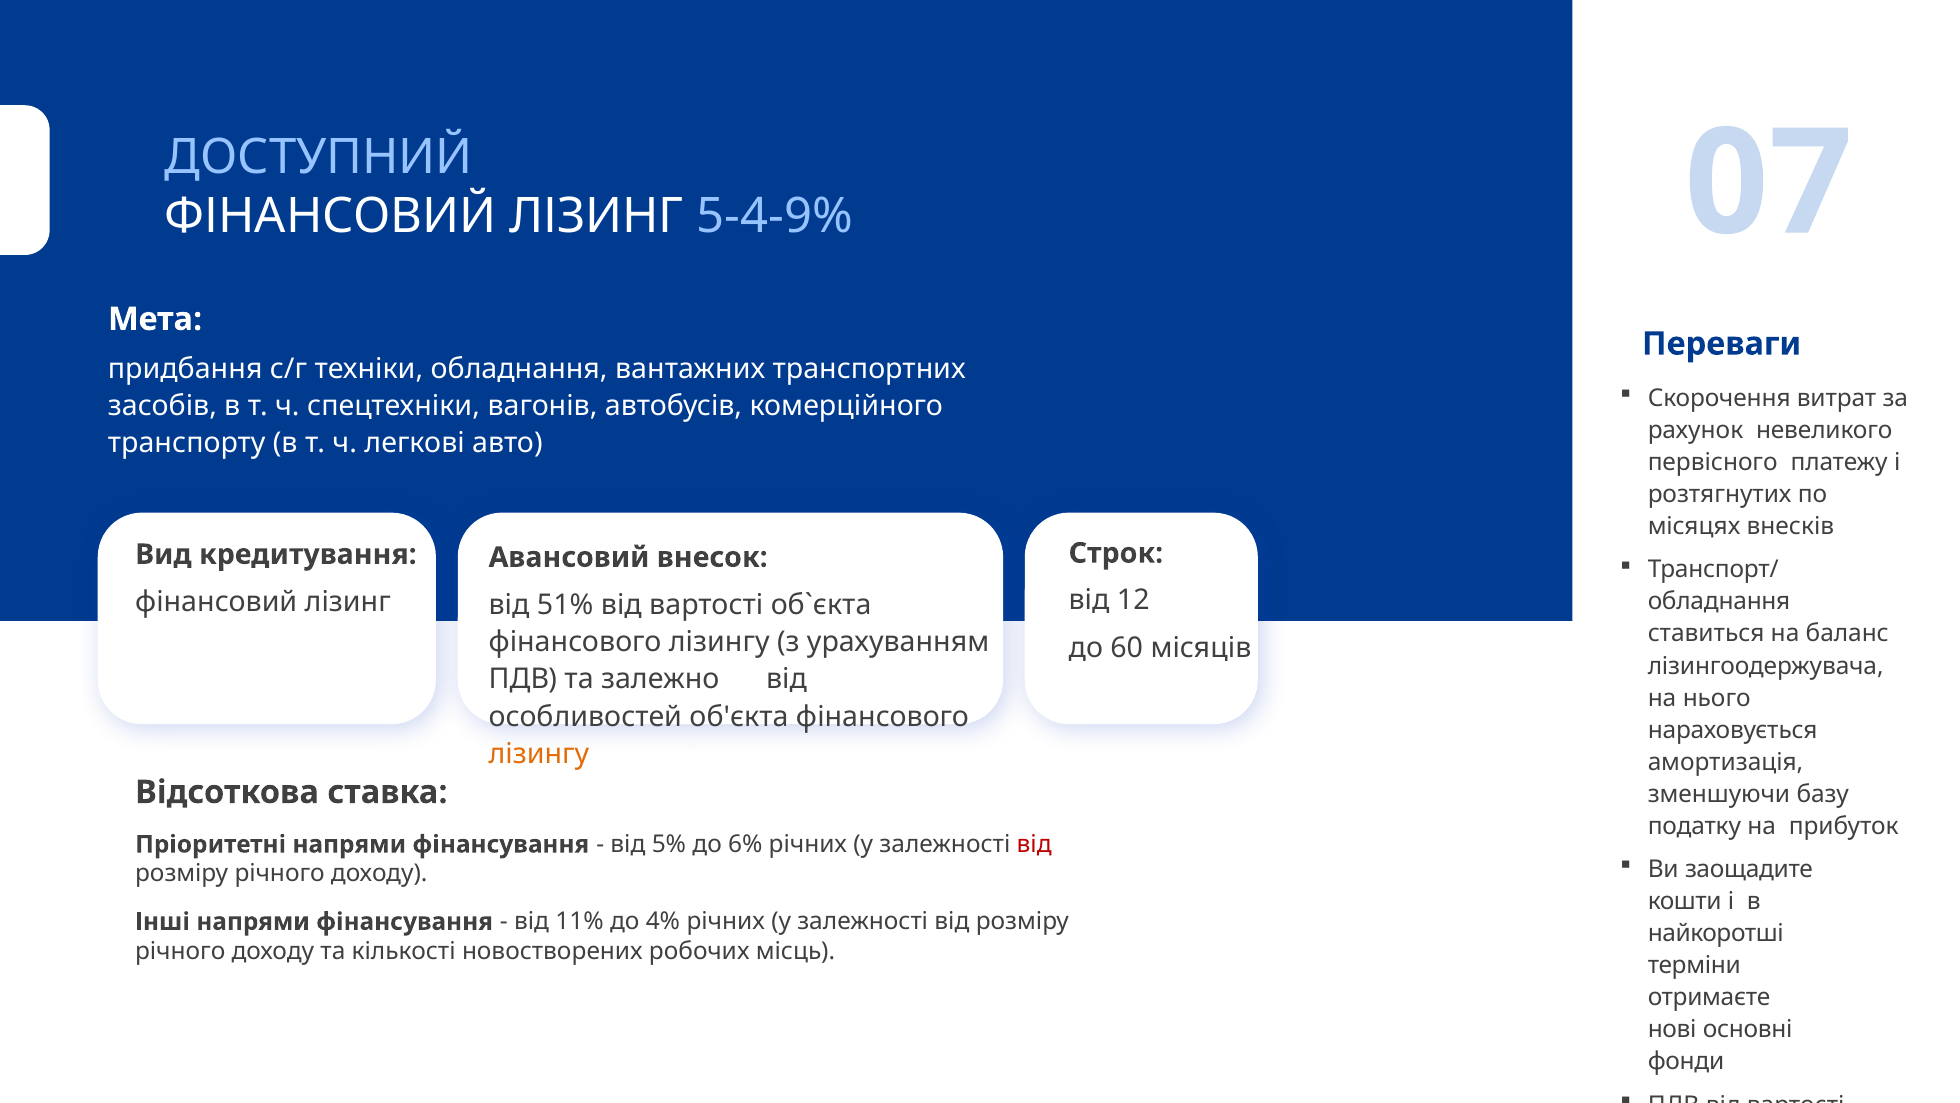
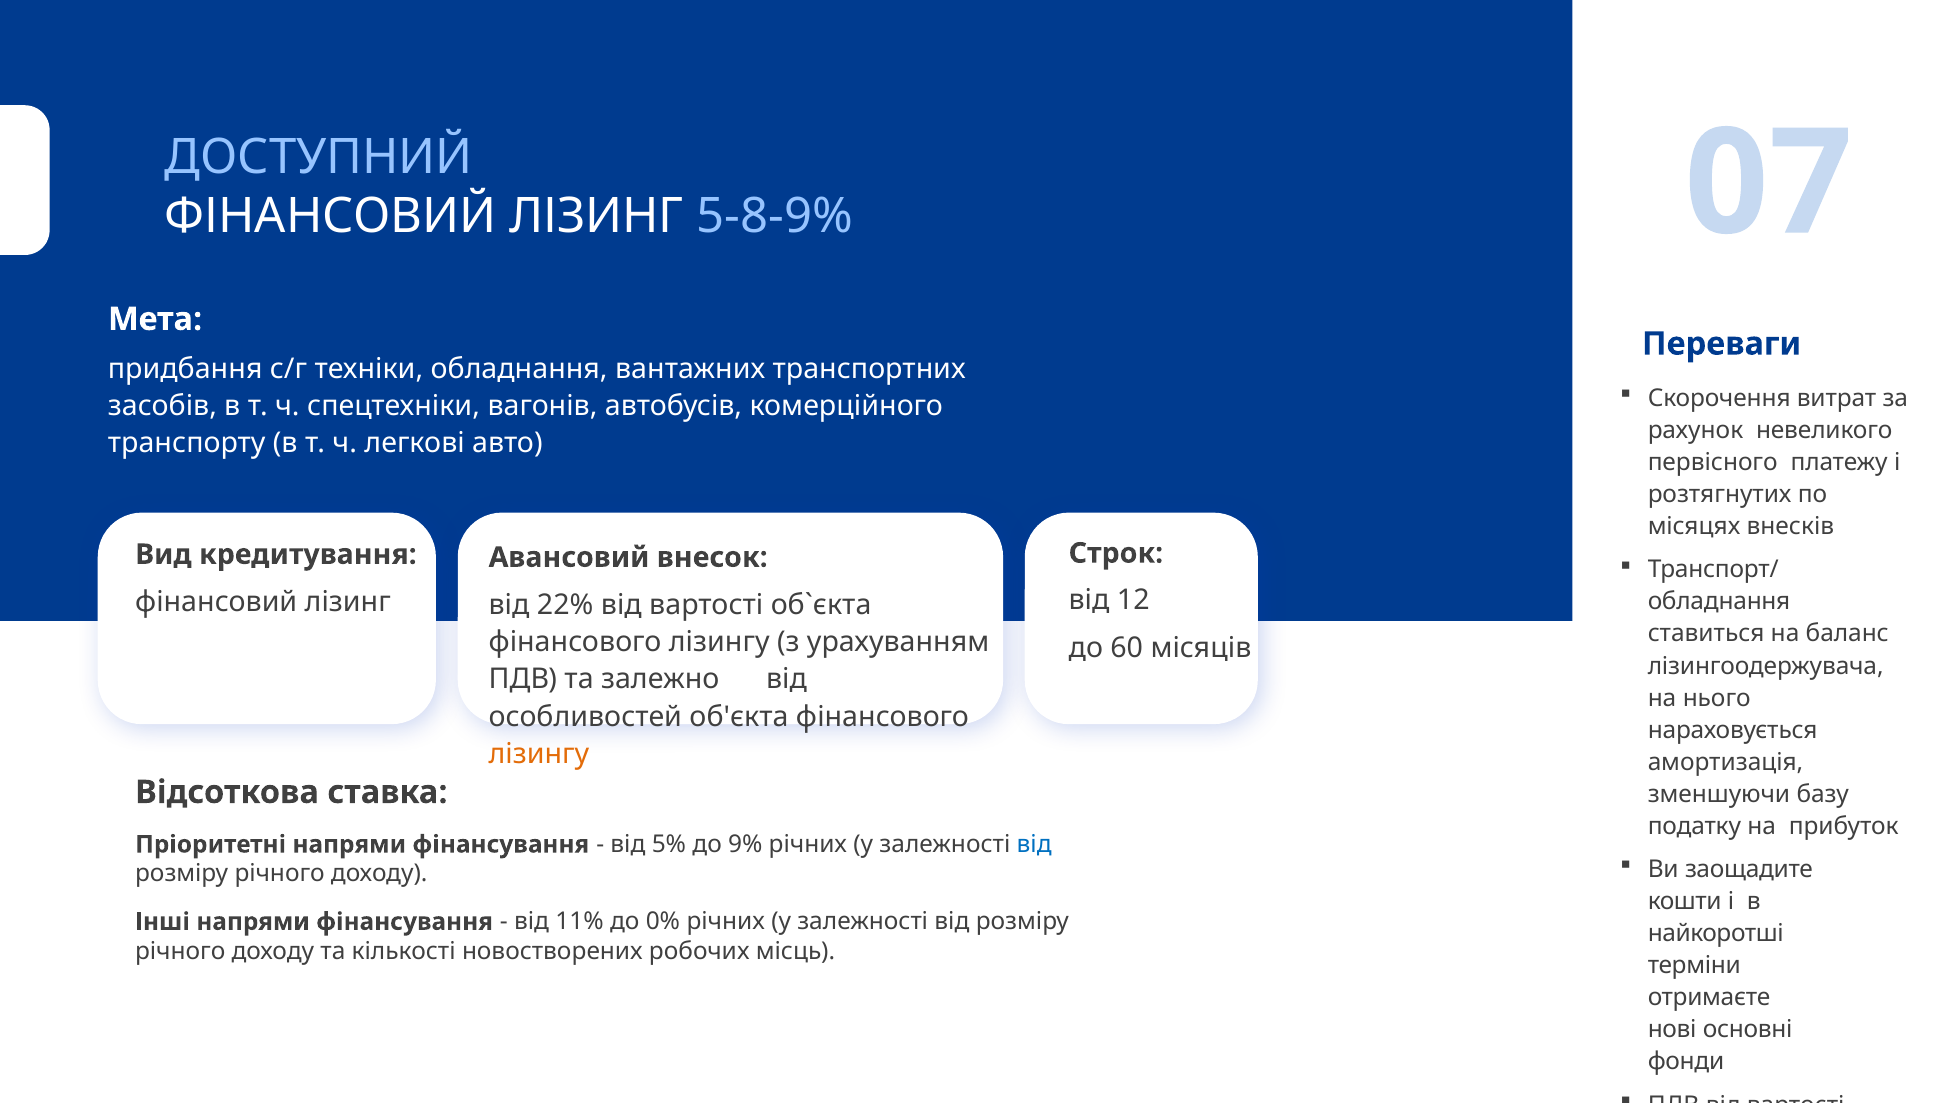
5-4-9%: 5-4-9% -> 5-8-9%
51%: 51% -> 22%
6%: 6% -> 9%
від at (1034, 844) colour: red -> blue
4%: 4% -> 0%
